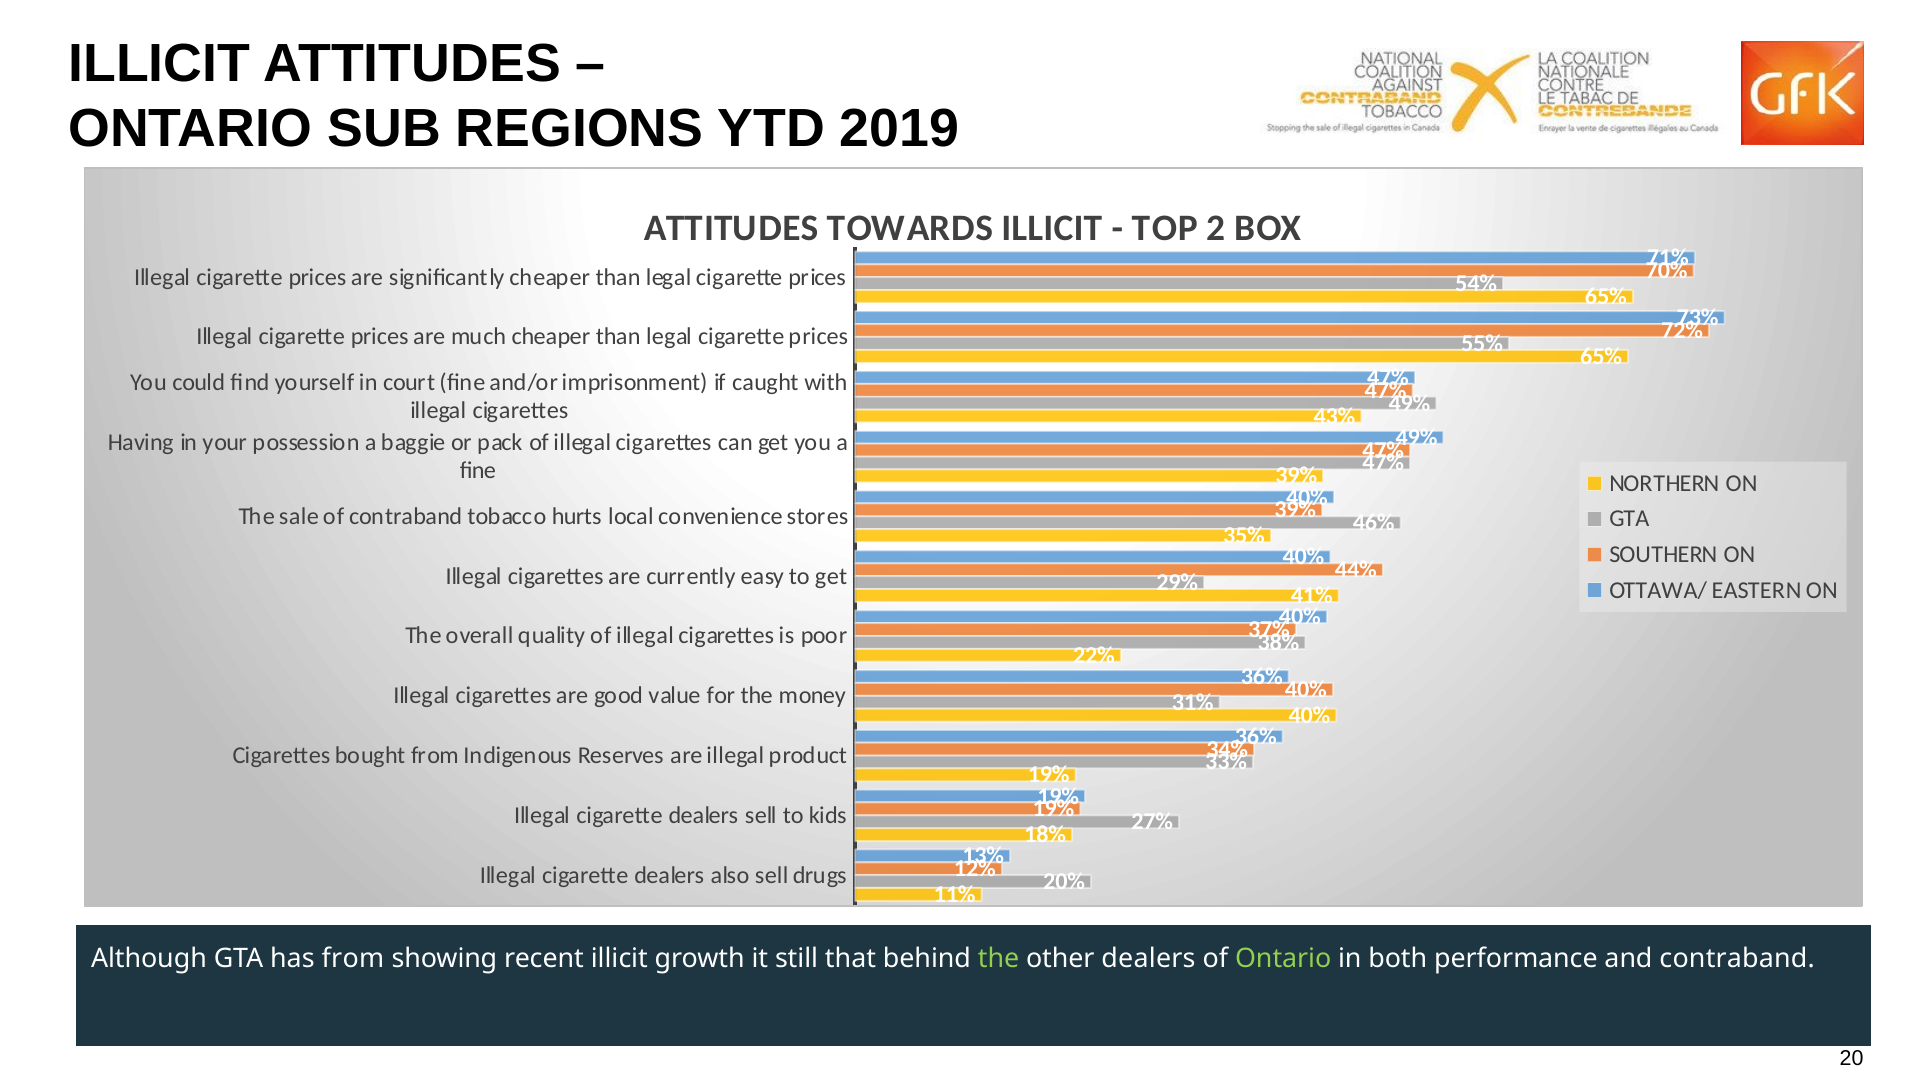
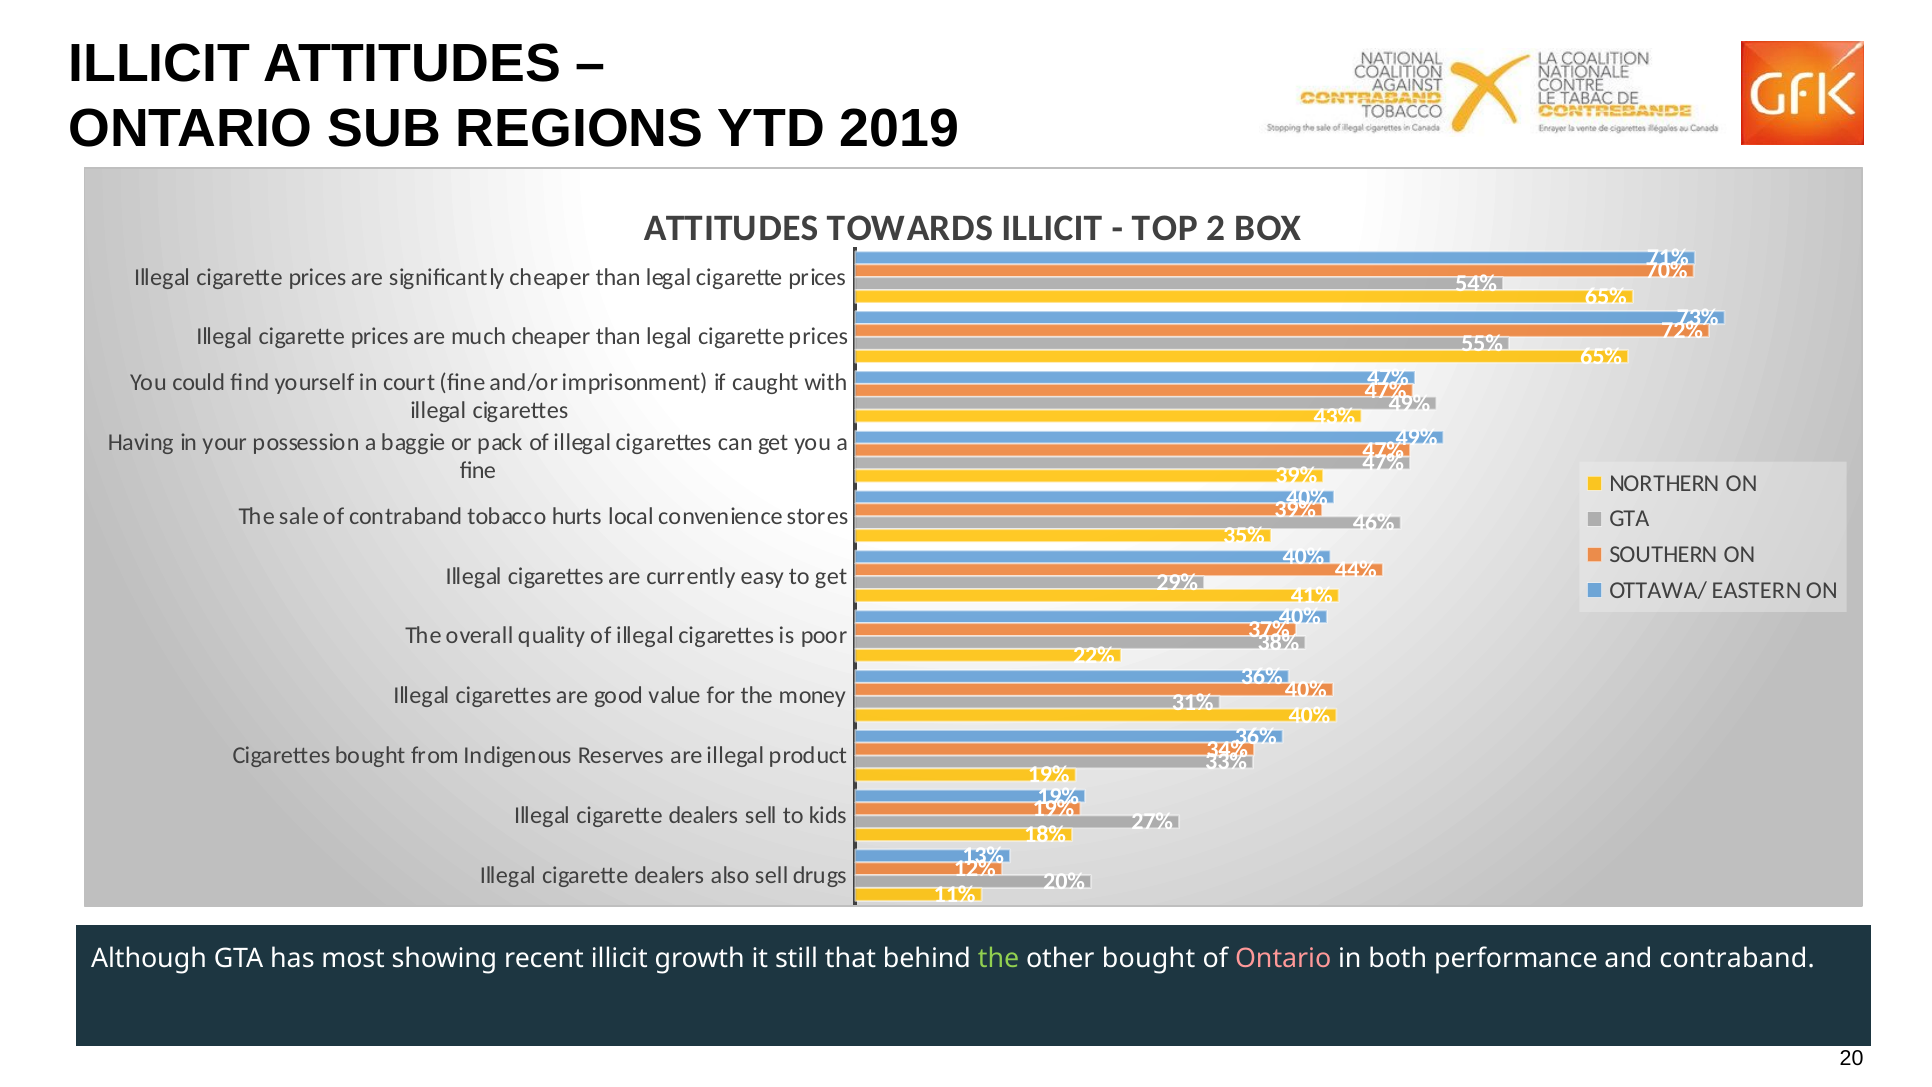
has from: from -> most
other dealers: dealers -> bought
Ontario at (1283, 958) colour: light green -> pink
